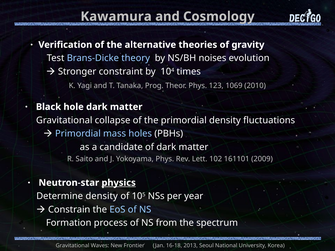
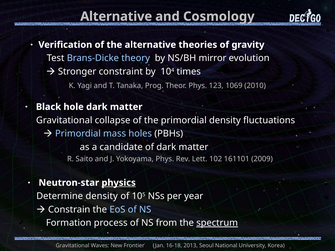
Kawamura at (116, 16): Kawamura -> Alternative
noises: noises -> mirror
spectrum underline: none -> present
